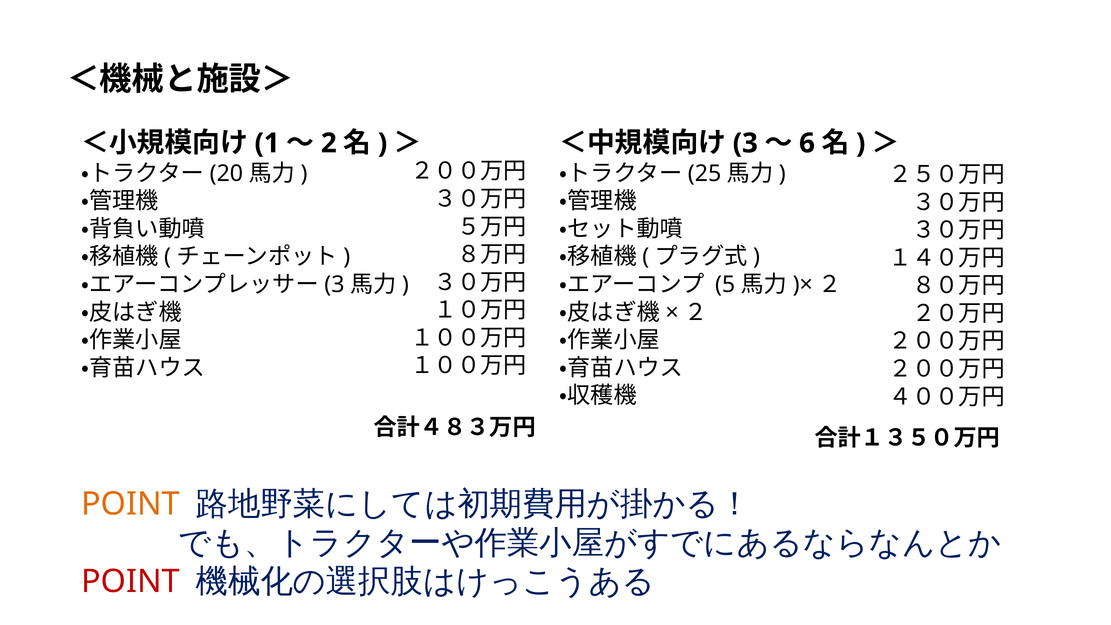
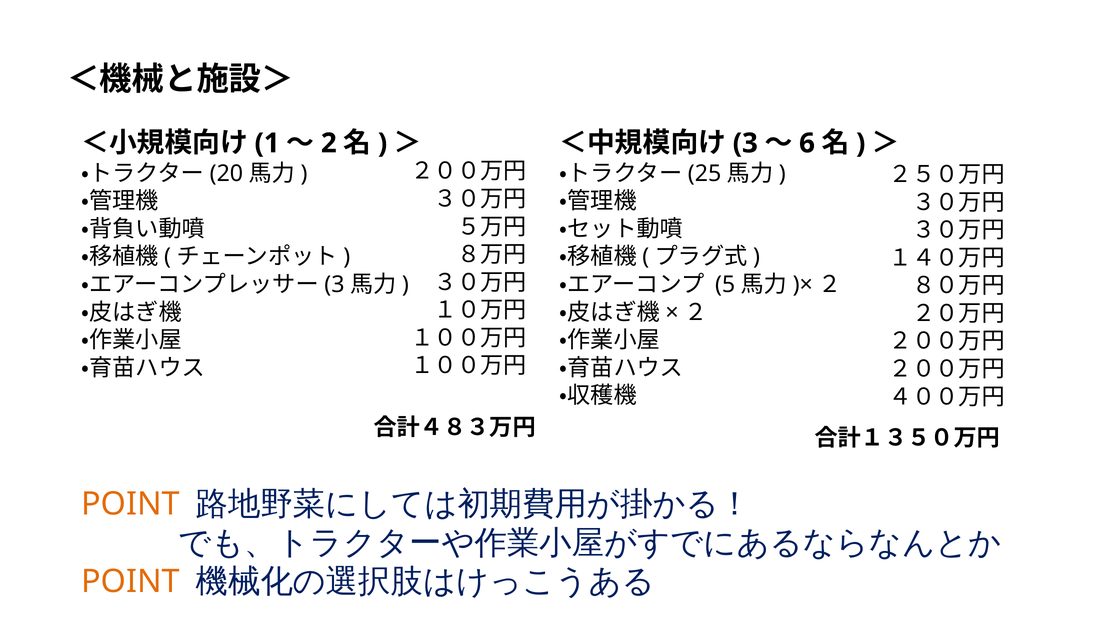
POINT at (130, 582) colour: red -> orange
